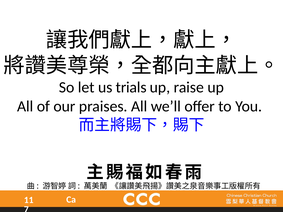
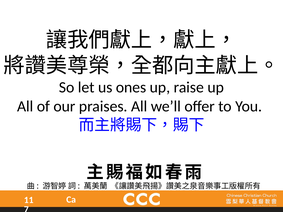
trials: trials -> ones
